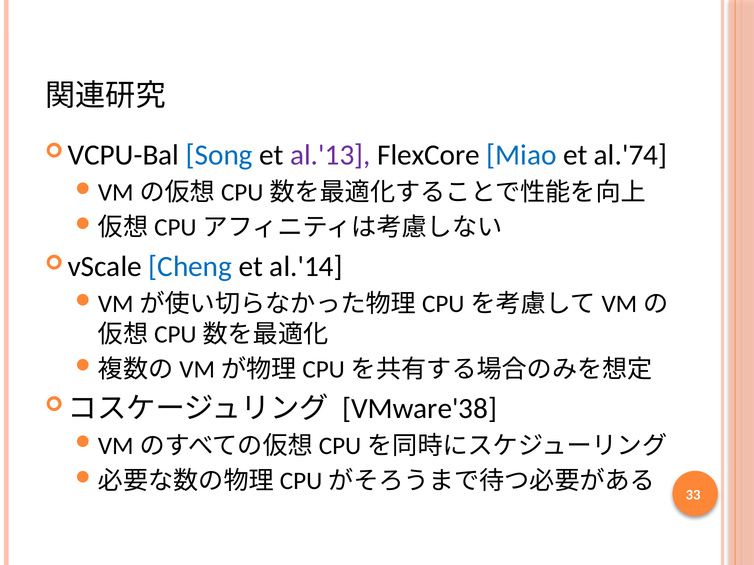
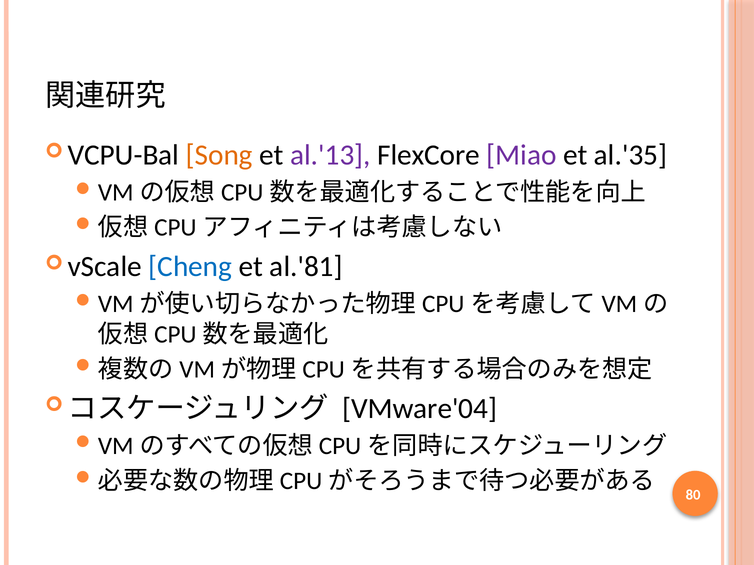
Song colour: blue -> orange
Miao colour: blue -> purple
al.'74: al.'74 -> al.'35
al.'14: al.'14 -> al.'81
VMware'38: VMware'38 -> VMware'04
33: 33 -> 80
